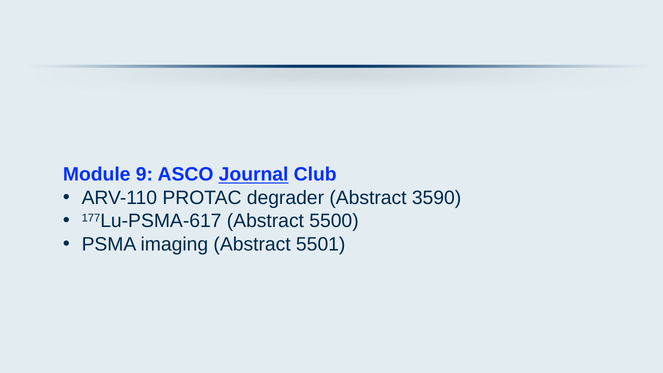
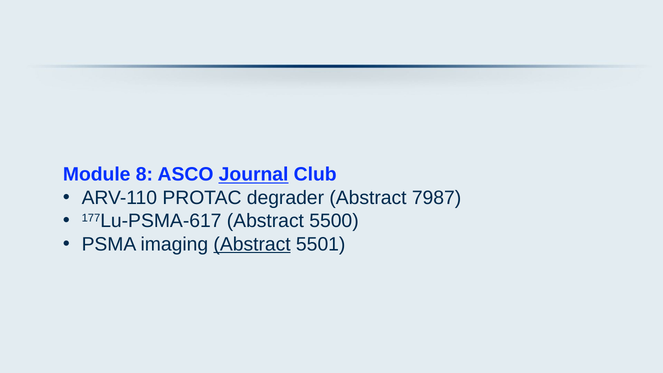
9: 9 -> 8
3590: 3590 -> 7987
Abstract at (252, 244) underline: none -> present
